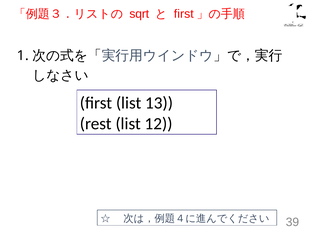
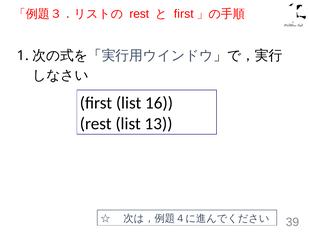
sqrt at (139, 14): sqrt -> rest
13: 13 -> 16
12: 12 -> 13
